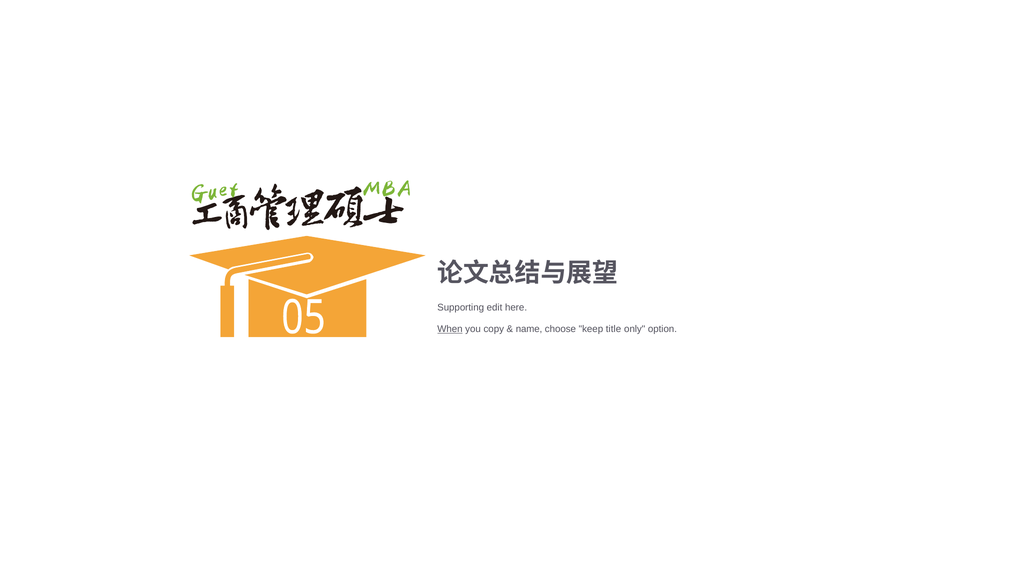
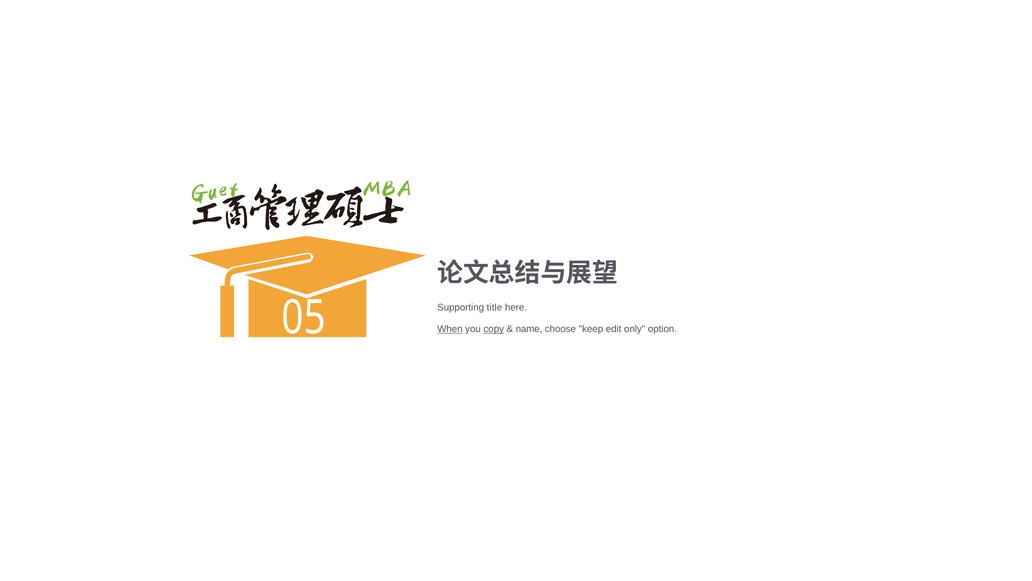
edit: edit -> title
copy underline: none -> present
title: title -> edit
